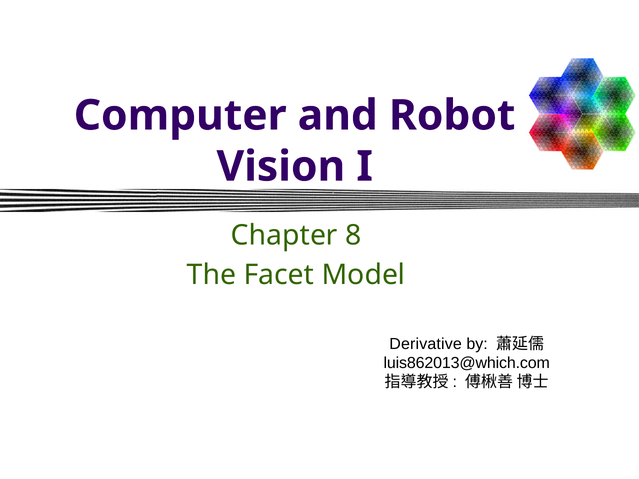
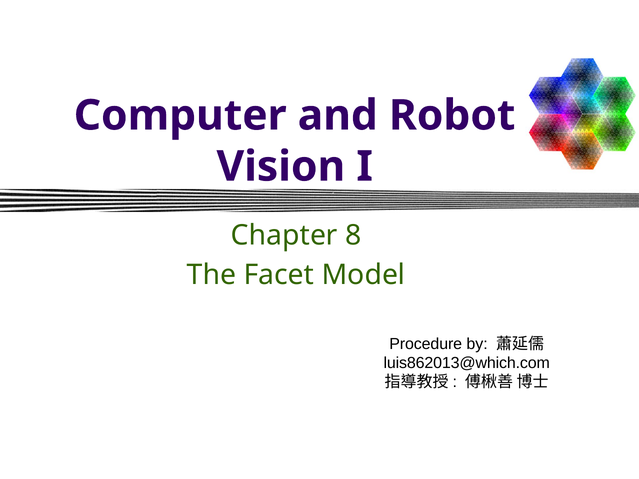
Derivative: Derivative -> Procedure
